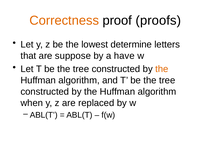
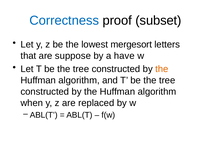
Correctness colour: orange -> blue
proofs: proofs -> subset
determine: determine -> mergesort
